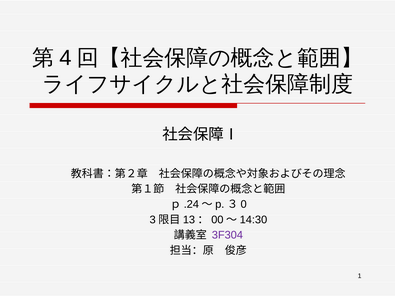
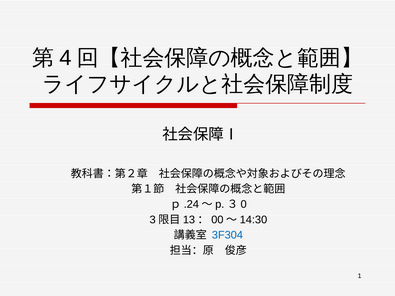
3F304 colour: purple -> blue
